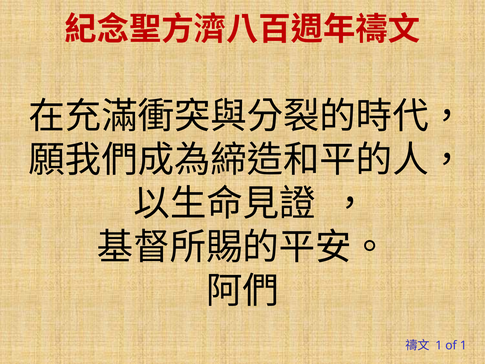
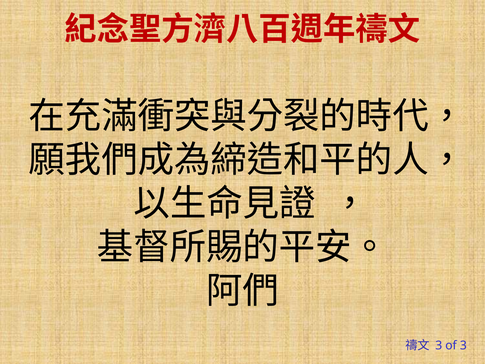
1 at (439, 345): 1 -> 3
of 1: 1 -> 3
